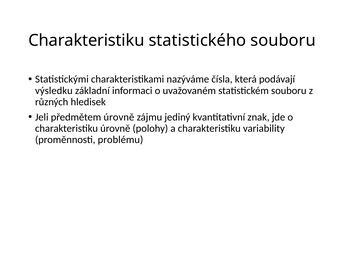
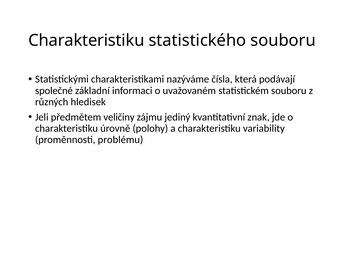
výsledku: výsledku -> společné
předmětem úrovně: úrovně -> veličiny
